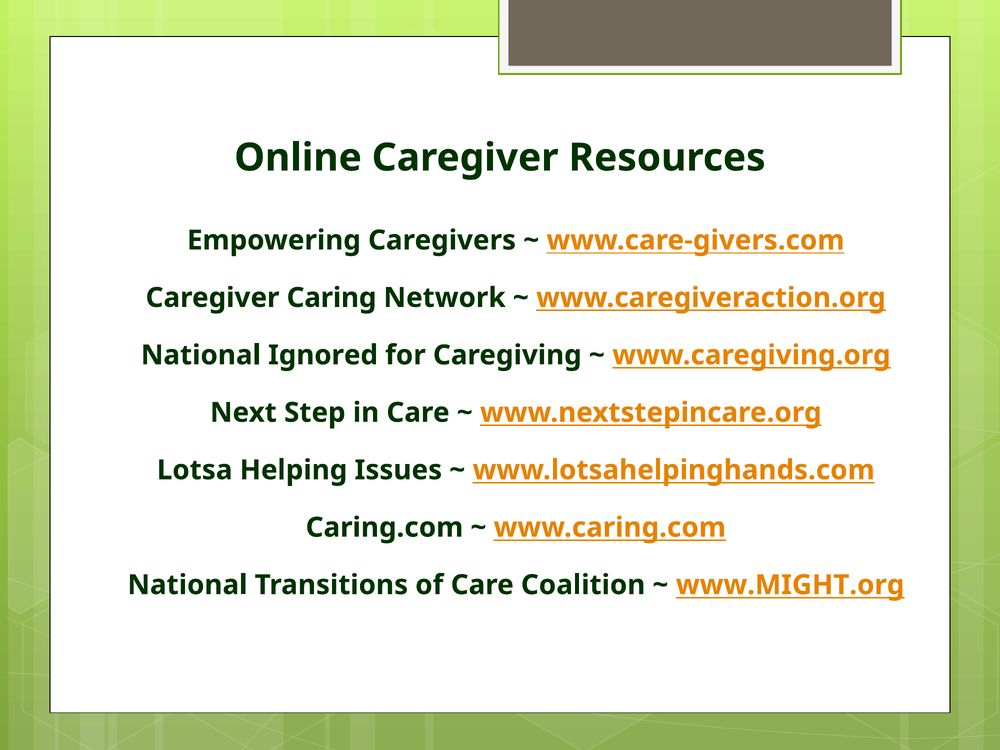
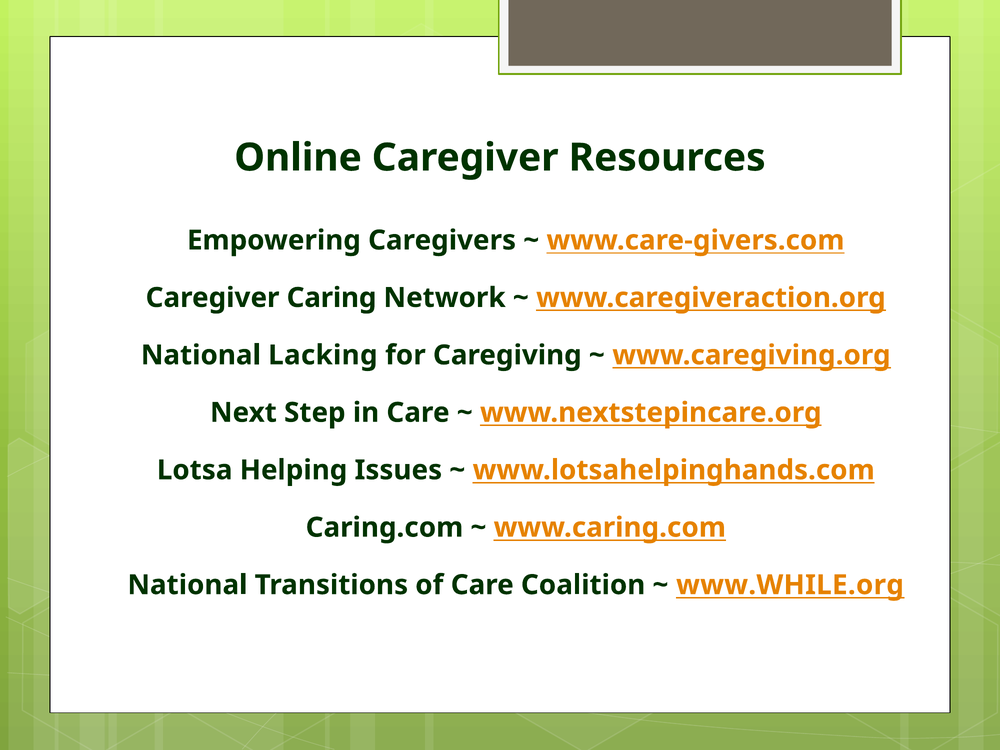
Ignored: Ignored -> Lacking
www.MIGHT.org: www.MIGHT.org -> www.WHILE.org
